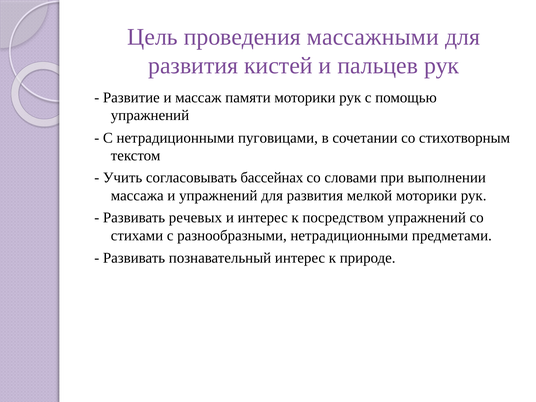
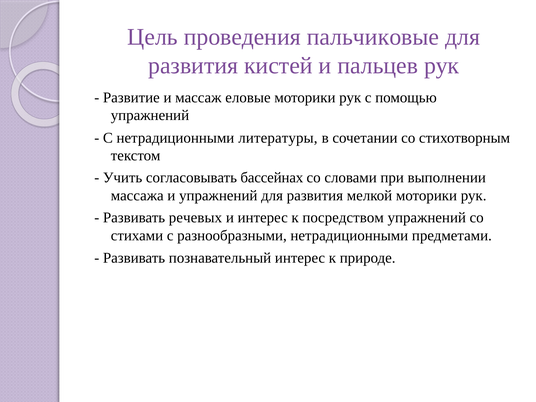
массажными: массажными -> пальчиковые
памяти: памяти -> еловые
пуговицами: пуговицами -> литературы
